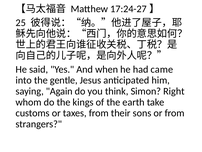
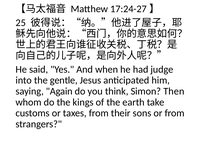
came: came -> judge
Right: Right -> Then
